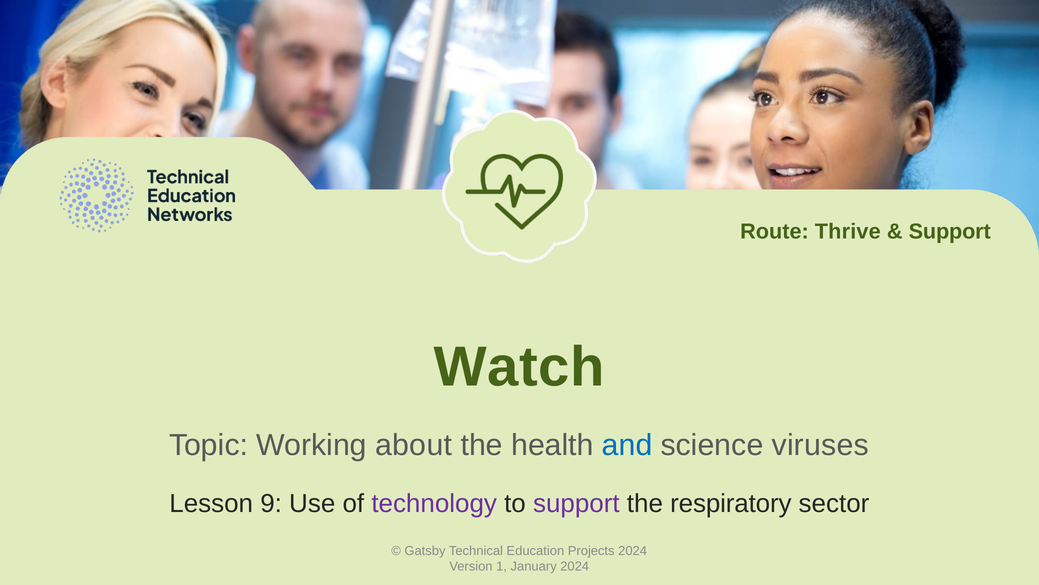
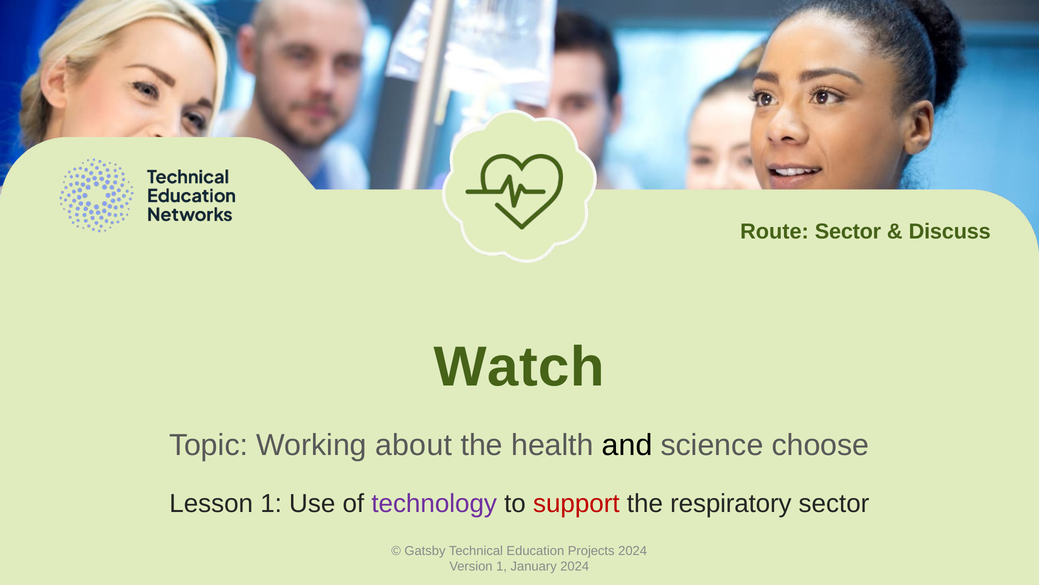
Route Thrive: Thrive -> Sector
Support at (950, 232): Support -> Discuss
and colour: blue -> black
viruses: viruses -> choose
Lesson 9: 9 -> 1
support at (576, 503) colour: purple -> red
